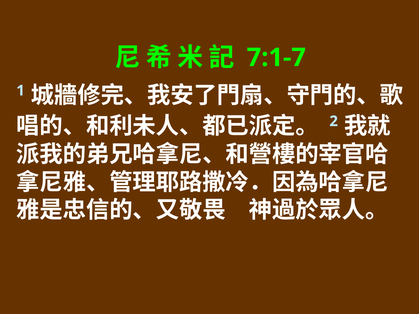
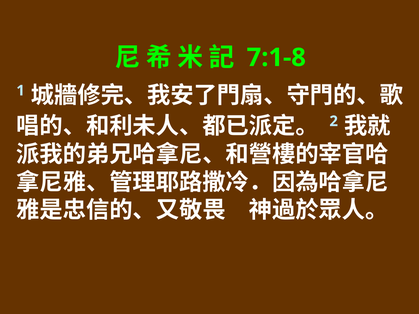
7:1-7: 7:1-7 -> 7:1-8
